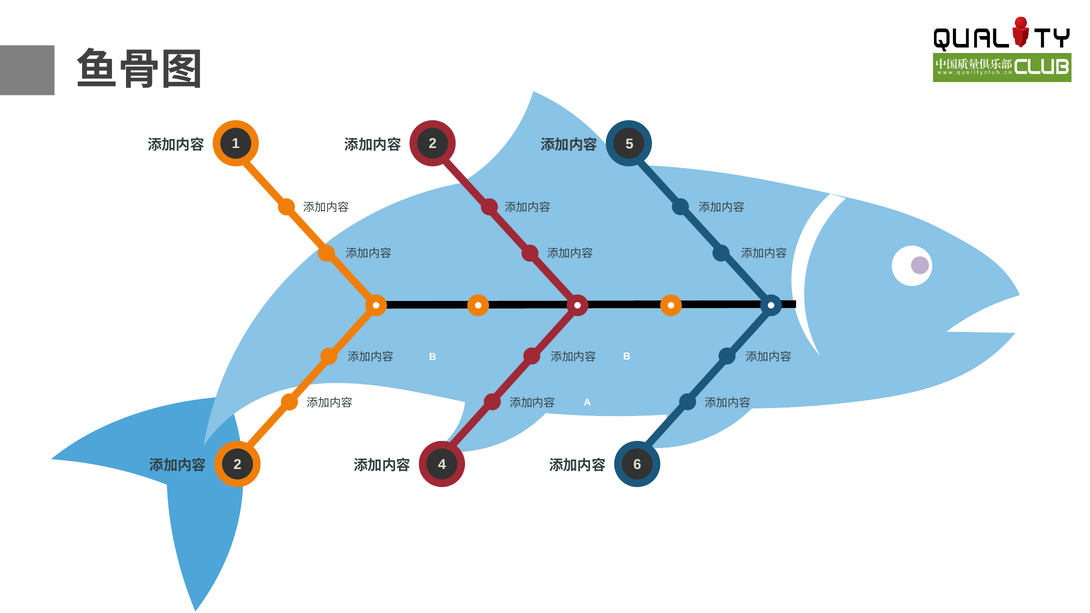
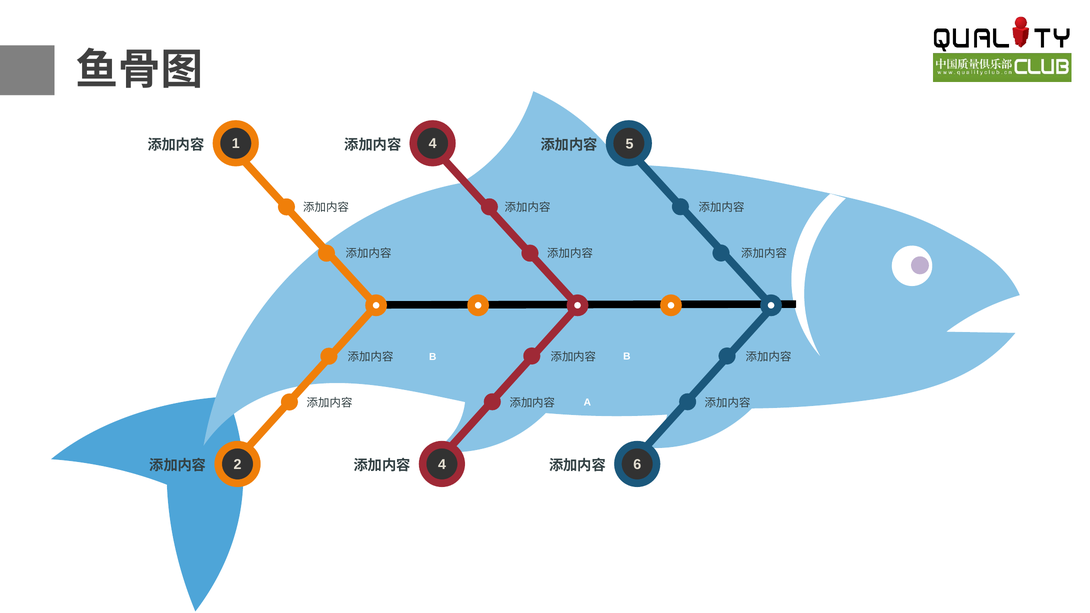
2 at (433, 144): 2 -> 4
